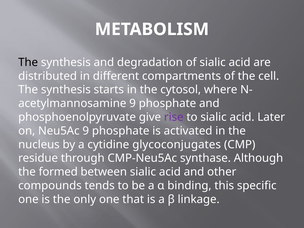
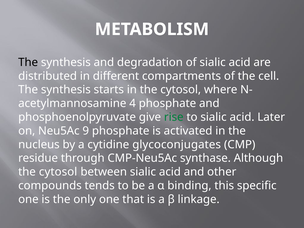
9 at (133, 103): 9 -> 4
rise colour: purple -> green
formed at (58, 172): formed -> cytosol
